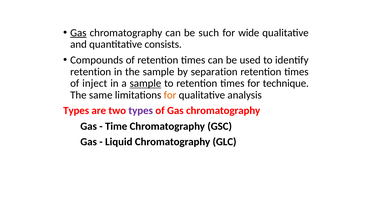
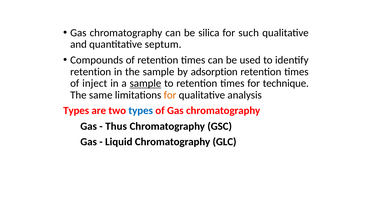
Gas at (78, 33) underline: present -> none
such: such -> silica
wide: wide -> such
consists: consists -> septum
separation: separation -> adsorption
types at (141, 111) colour: purple -> blue
Time: Time -> Thus
